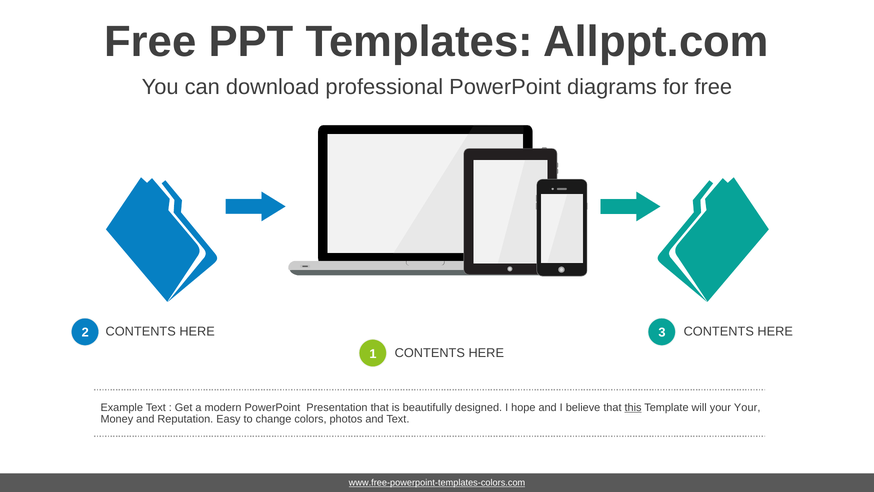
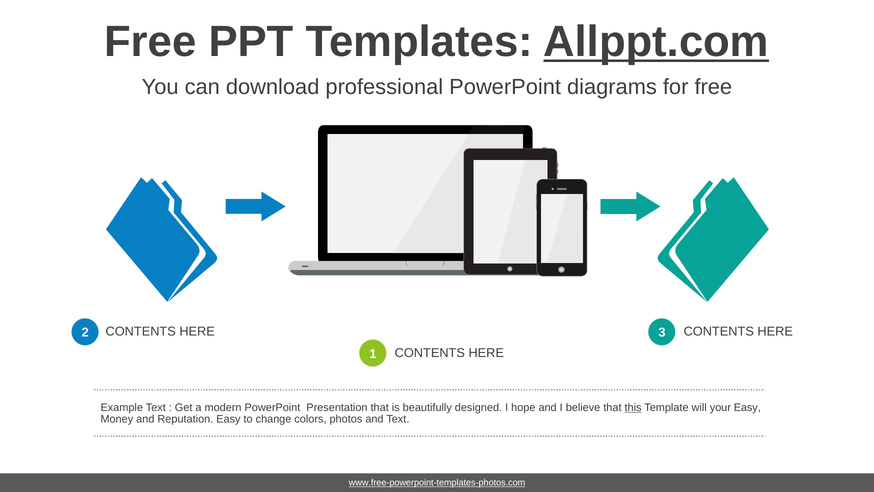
Allppt.com underline: none -> present
your Your: Your -> Easy
www.free-powerpoint-templates-colors.com: www.free-powerpoint-templates-colors.com -> www.free-powerpoint-templates-photos.com
